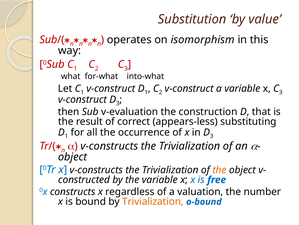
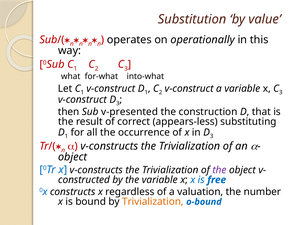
isomorphism: isomorphism -> operationally
v-evaluation: v-evaluation -> v-presented
the at (219, 169) colour: orange -> purple
